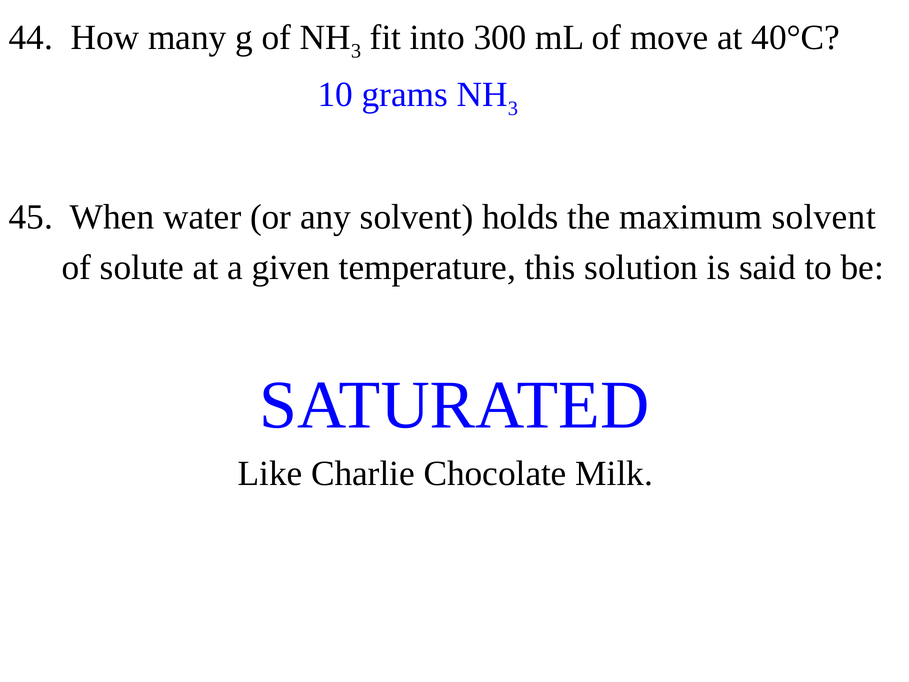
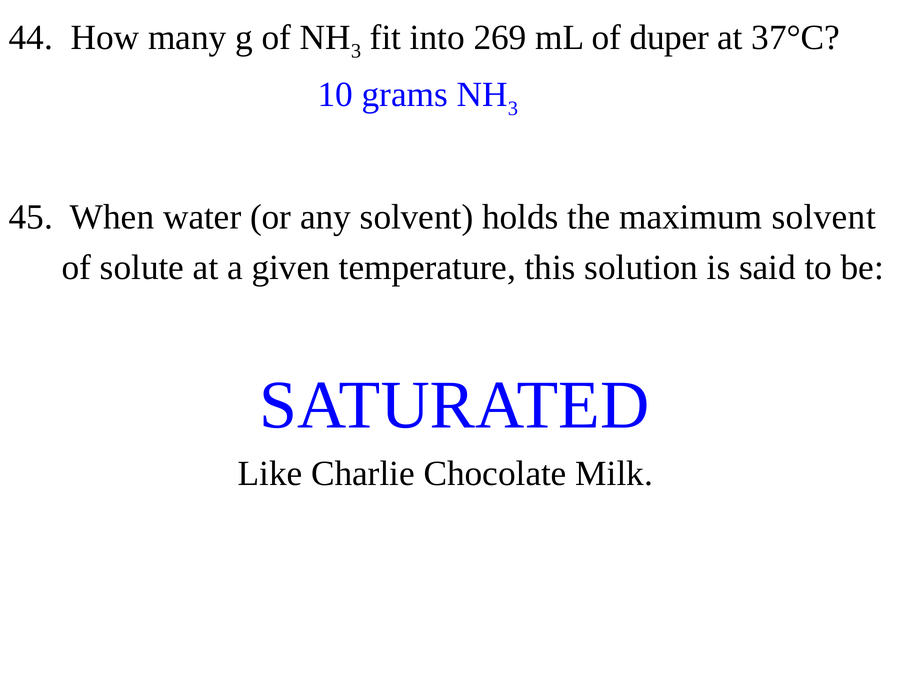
300: 300 -> 269
move: move -> duper
40°C: 40°C -> 37°C
